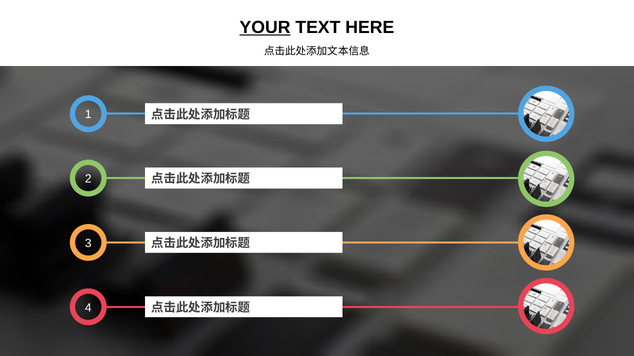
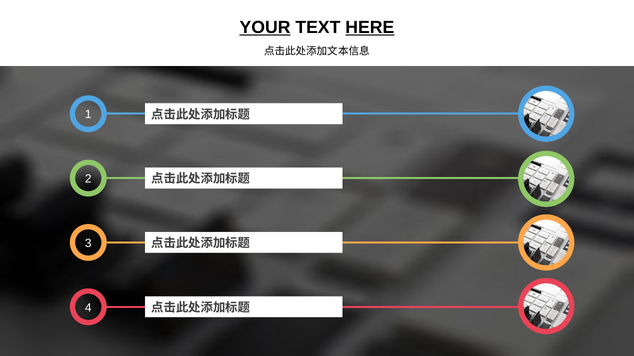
HERE underline: none -> present
